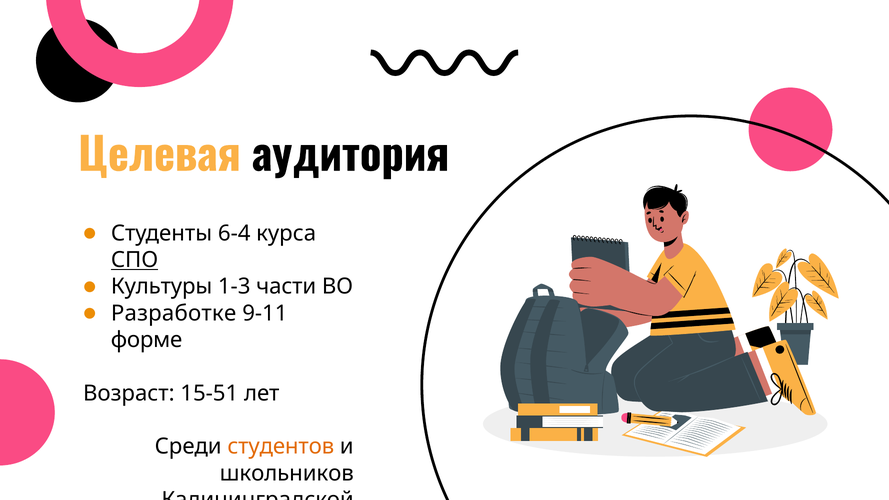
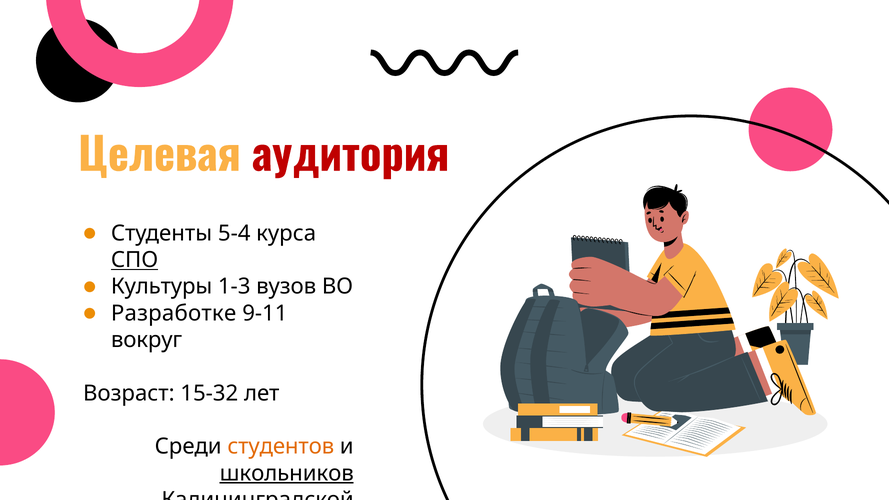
аудитория colour: black -> red
6-4: 6-4 -> 5-4
части: части -> вузов
форме: форме -> вокруг
15-51: 15-51 -> 15-32
школьников underline: none -> present
